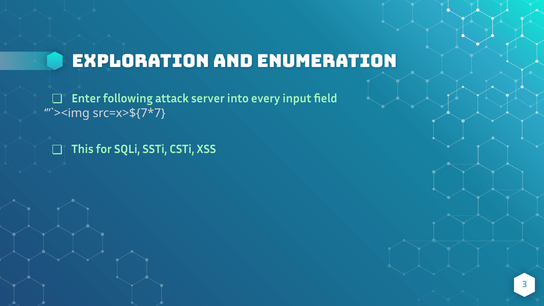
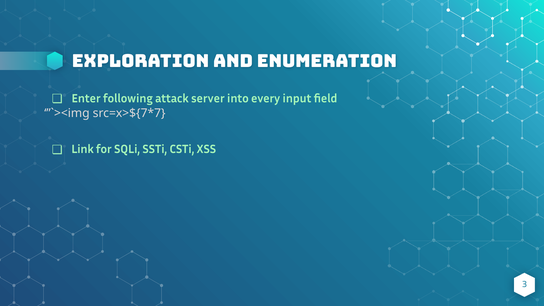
This: This -> Link
